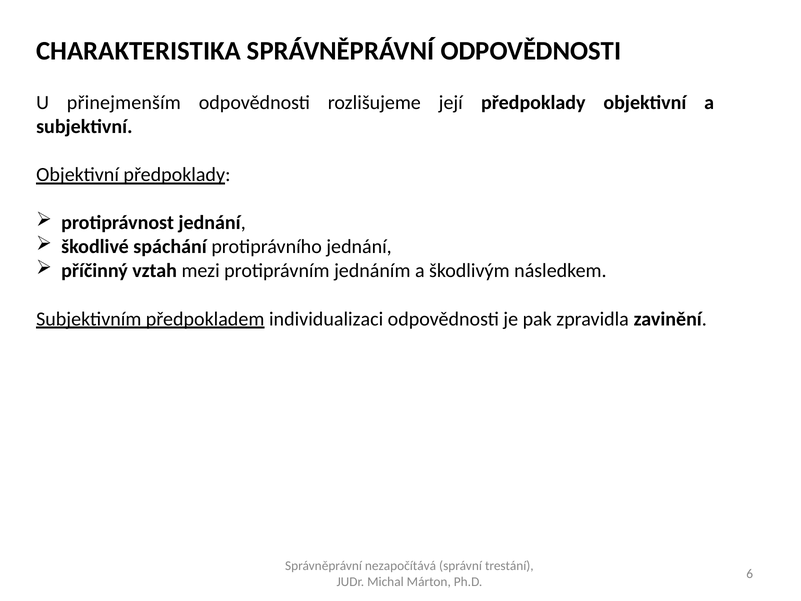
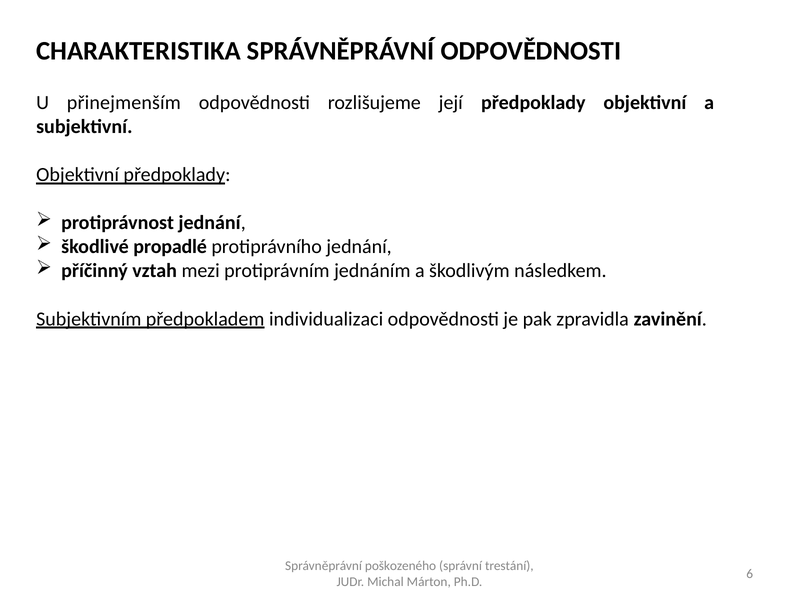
spáchání: spáchání -> propadlé
nezapočítává: nezapočítává -> poškozeného
